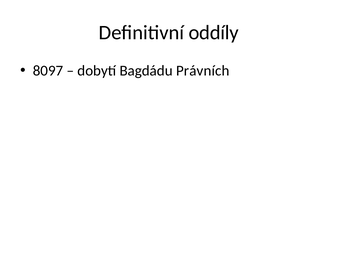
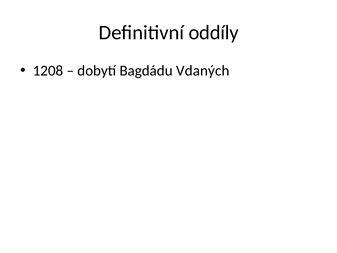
8097: 8097 -> 1208
Právních: Právních -> Vdaných
